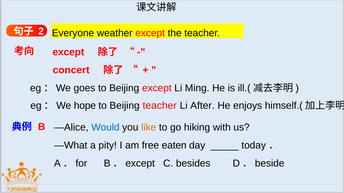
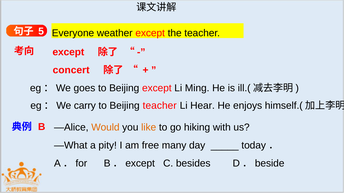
2: 2 -> 5
hope: hope -> carry
After: After -> Hear
Would colour: blue -> orange
eaten: eaten -> many
